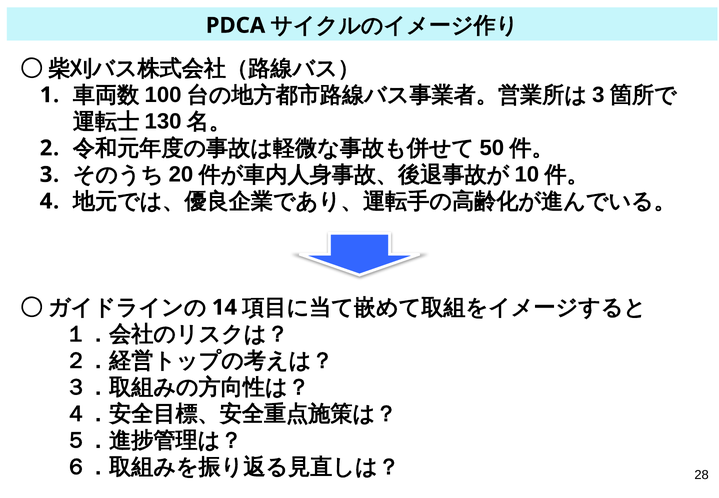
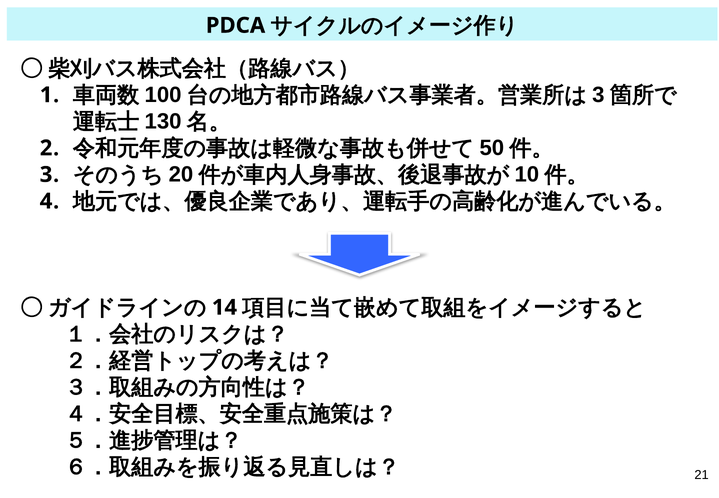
28: 28 -> 21
